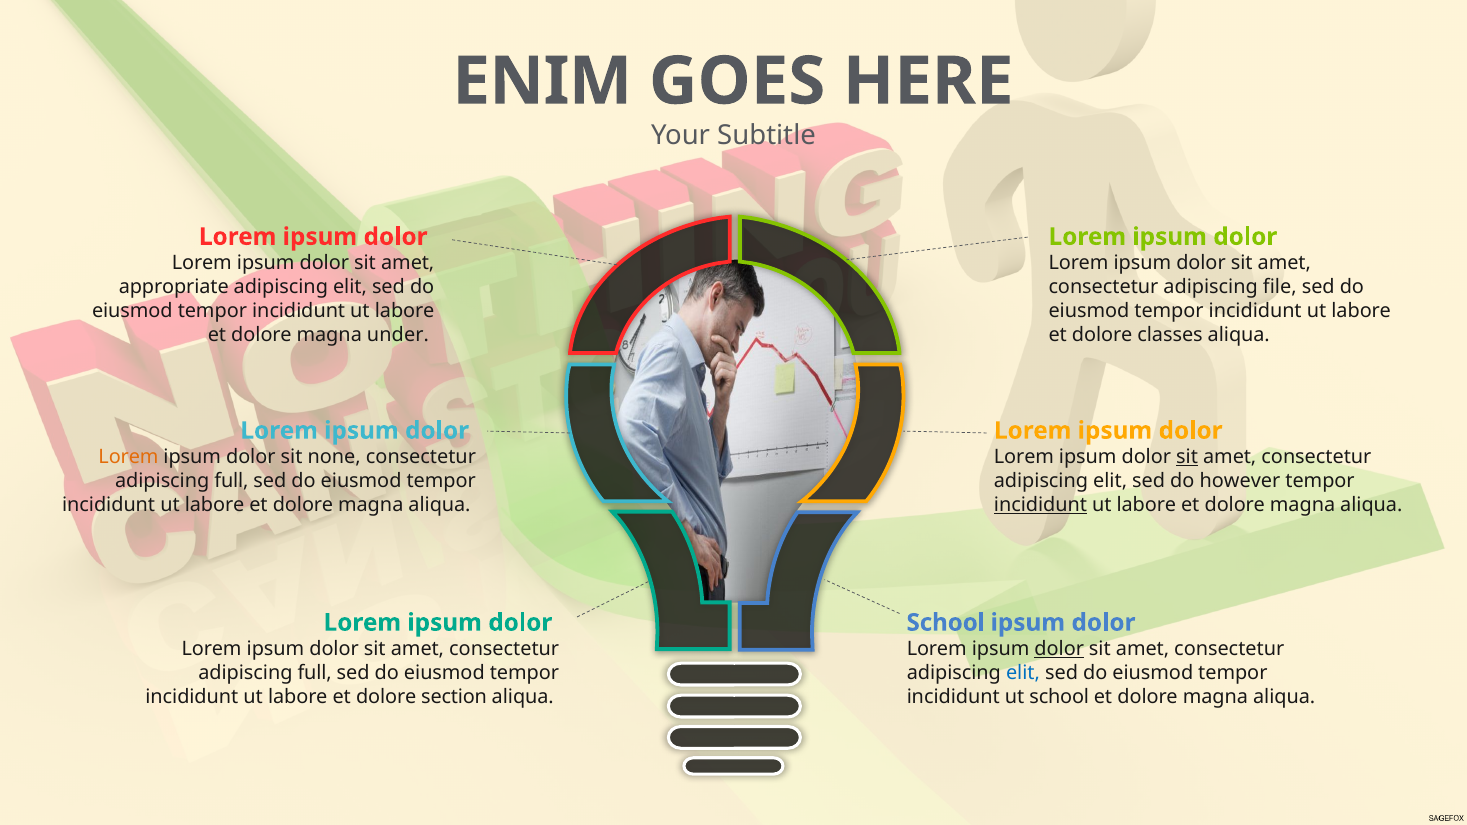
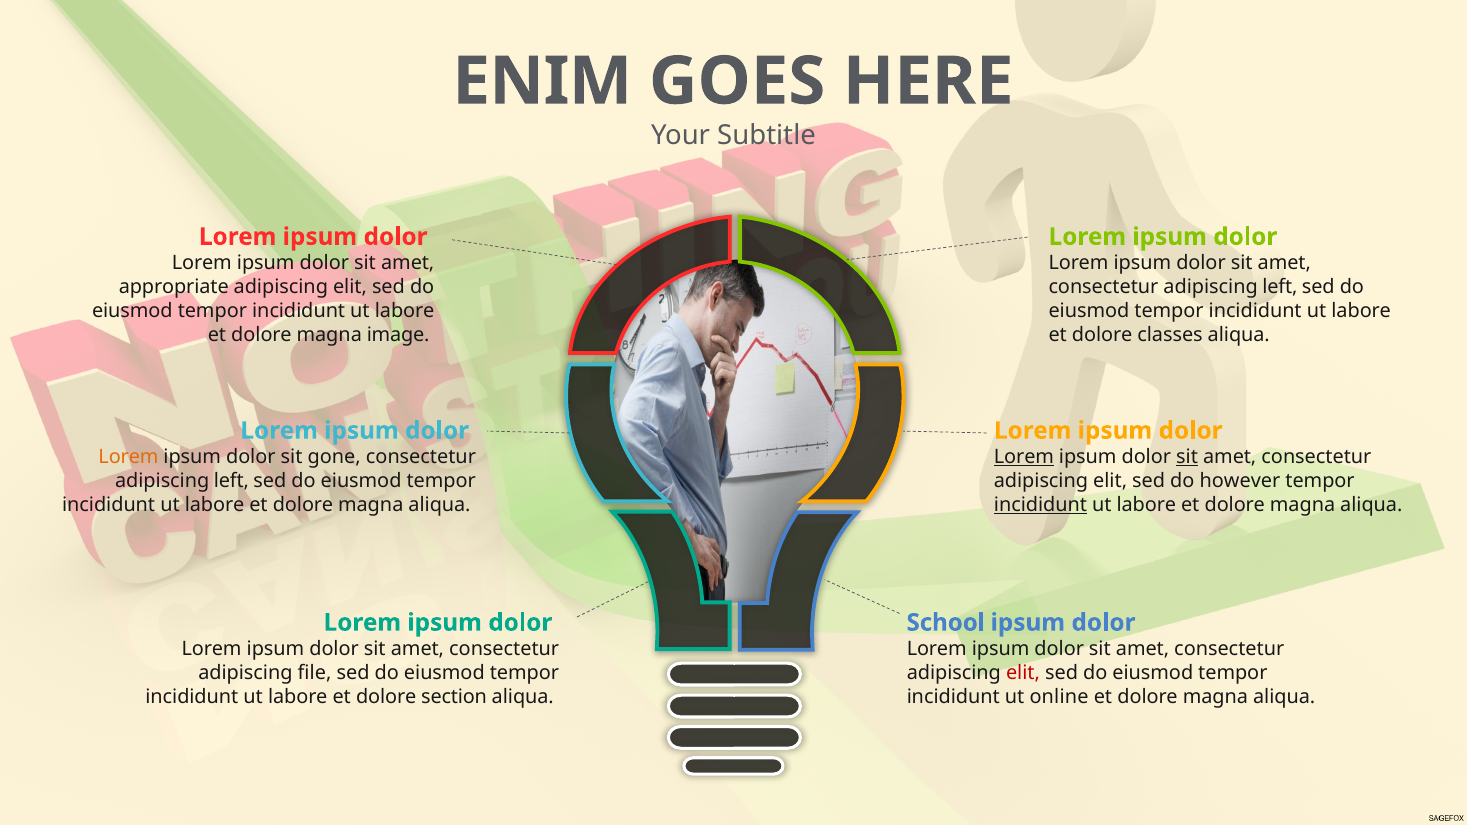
file at (1280, 287): file -> left
under: under -> image
none: none -> gone
Lorem at (1024, 457) underline: none -> present
full at (231, 481): full -> left
dolor at (1059, 649) underline: present -> none
full at (315, 673): full -> file
elit at (1023, 673) colour: blue -> red
ut school: school -> online
